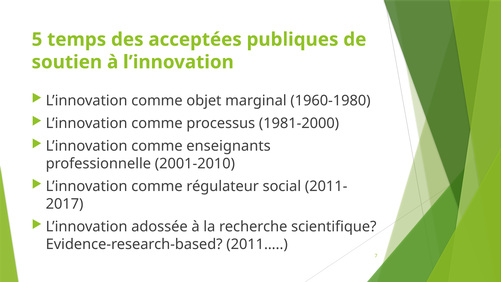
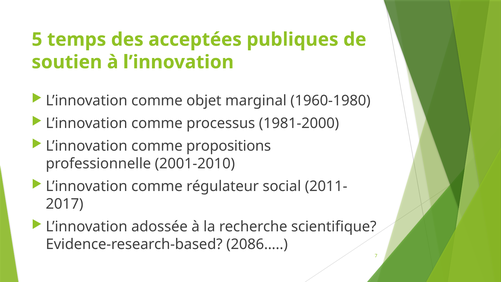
enseignants: enseignants -> propositions
2011…: 2011… -> 2086…
